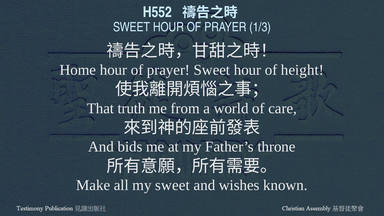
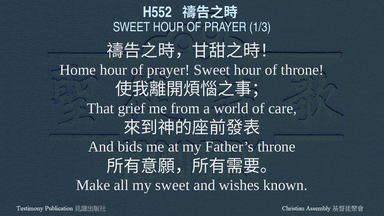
of height: height -> throne
truth: truth -> grief
